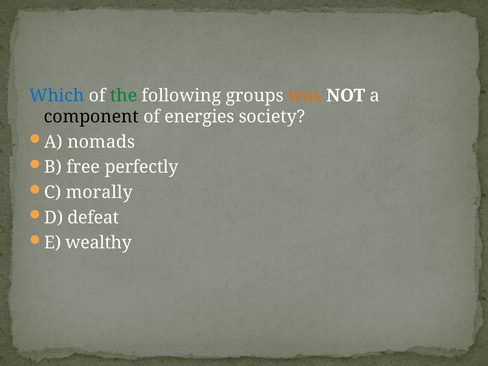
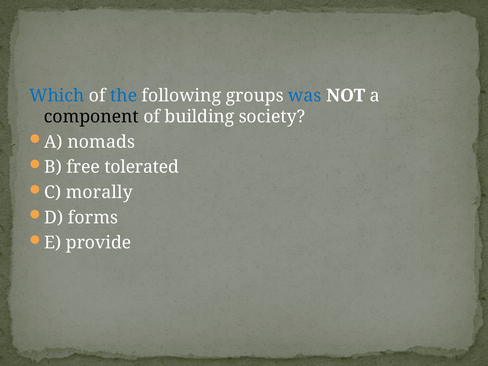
the colour: green -> blue
was colour: orange -> blue
energies: energies -> building
perfectly: perfectly -> tolerated
defeat: defeat -> forms
wealthy: wealthy -> provide
